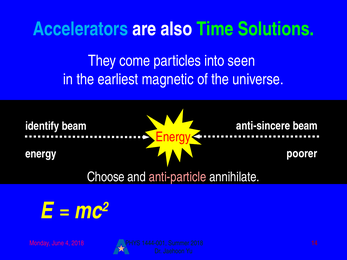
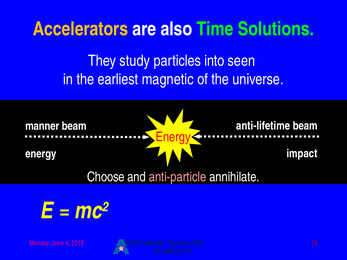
Accelerators colour: light blue -> yellow
come: come -> study
anti-sincere: anti-sincere -> anti-lifetime
identify: identify -> manner
poorer: poorer -> impact
